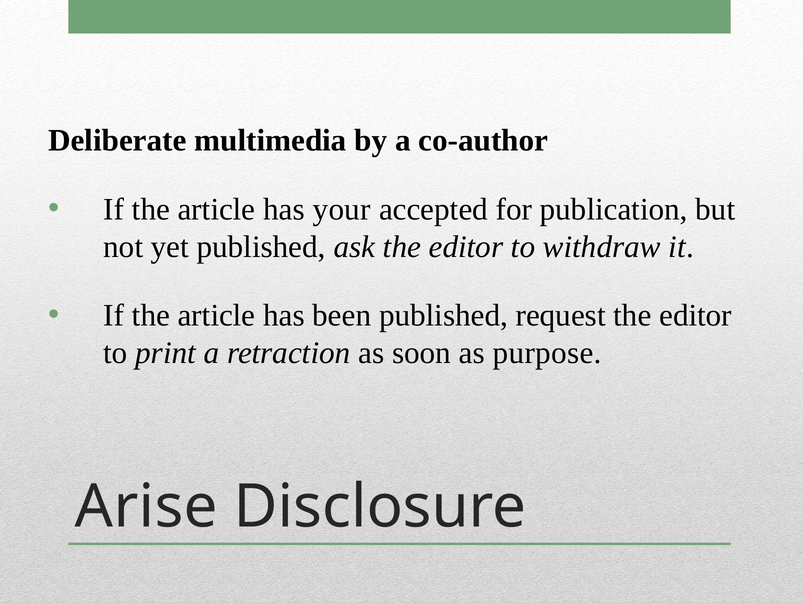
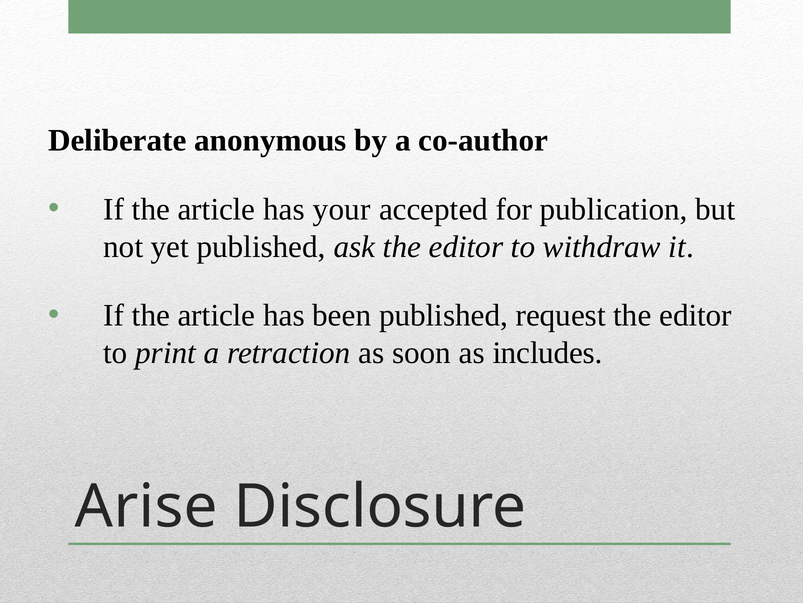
multimedia: multimedia -> anonymous
purpose: purpose -> includes
